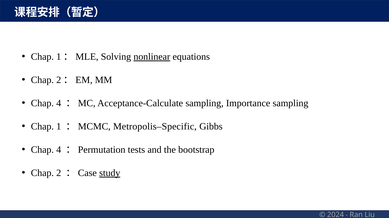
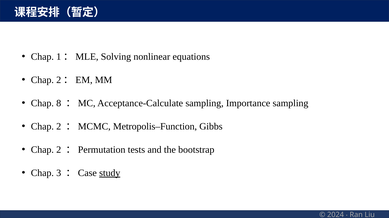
nonlinear underline: present -> none
4 at (59, 104): 4 -> 8
1 at (59, 127): 1 -> 2
Metropolis–Specific: Metropolis–Specific -> Metropolis–Function
4 at (59, 150): 4 -> 2
2: 2 -> 3
